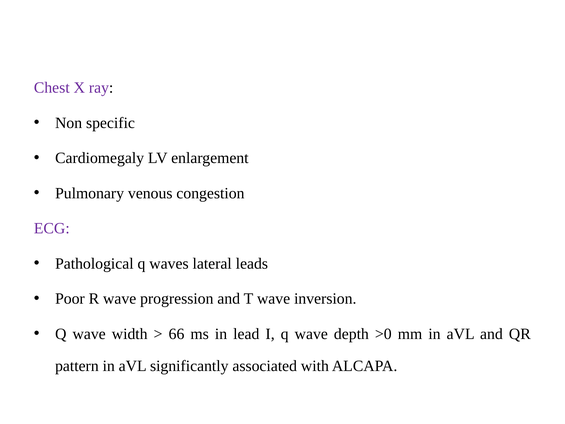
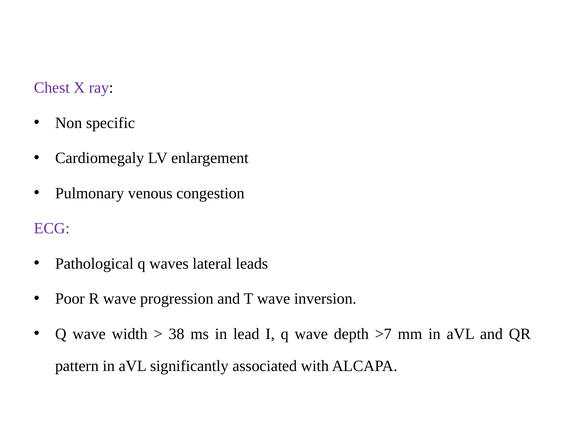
66: 66 -> 38
>0: >0 -> >7
